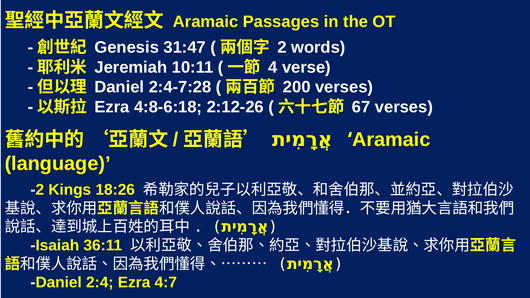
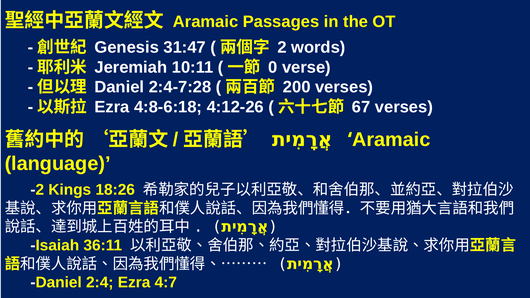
4: 4 -> 0
2:12-26: 2:12-26 -> 4:12-26
